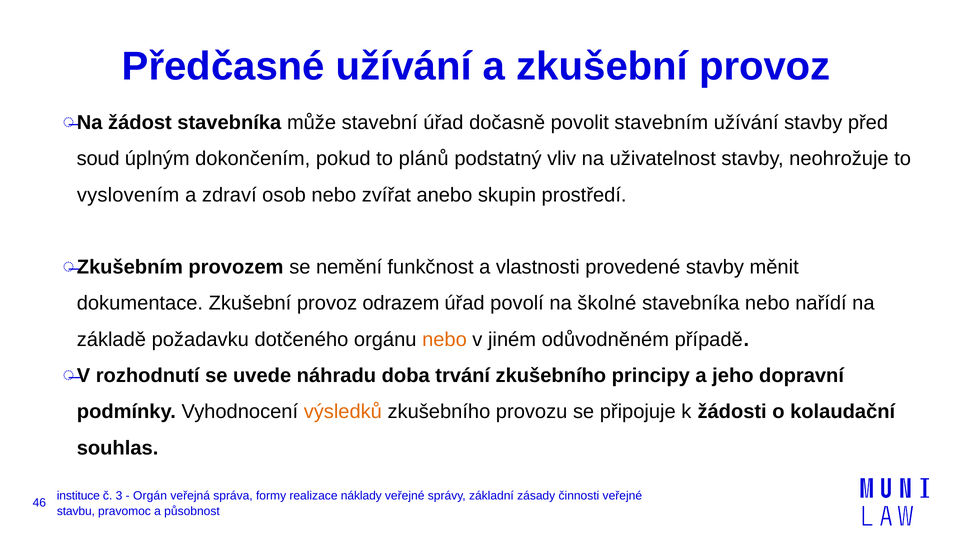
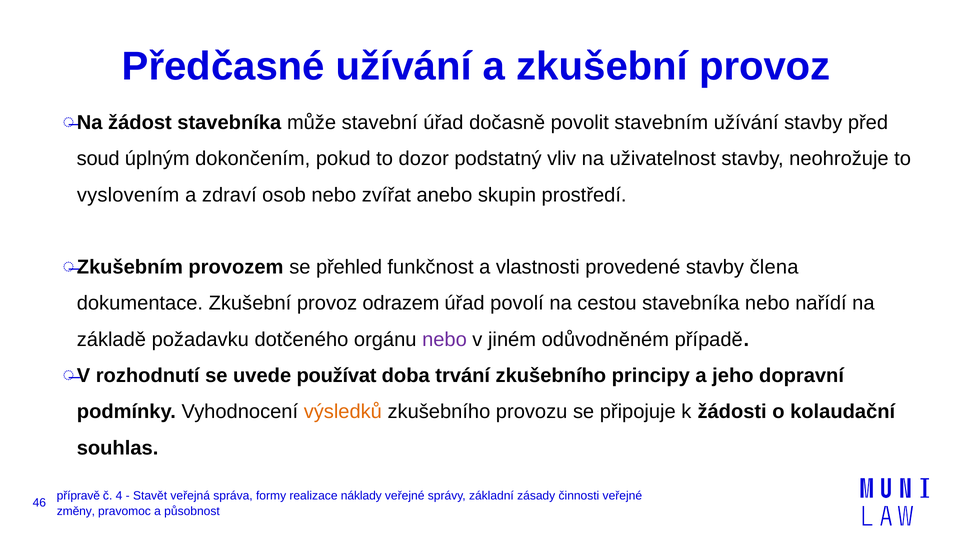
plánů: plánů -> dozor
nemění: nemění -> přehled
měnit: měnit -> člena
školné: školné -> cestou
nebo at (444, 340) colour: orange -> purple
náhradu: náhradu -> používat
instituce: instituce -> přípravě
3: 3 -> 4
Orgán: Orgán -> Stavět
stavbu: stavbu -> změny
